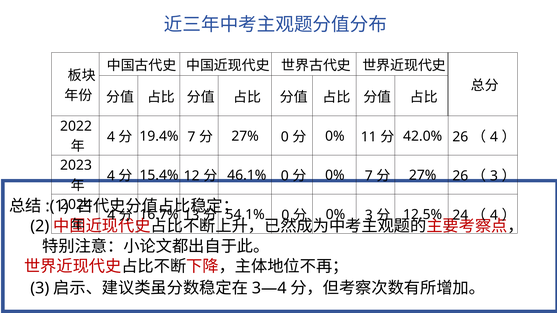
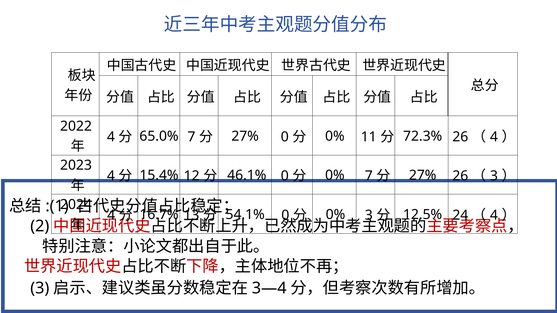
19.4%: 19.4% -> 65.0%
42.0%: 42.0% -> 72.3%
